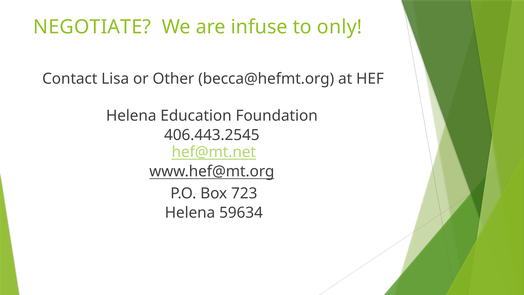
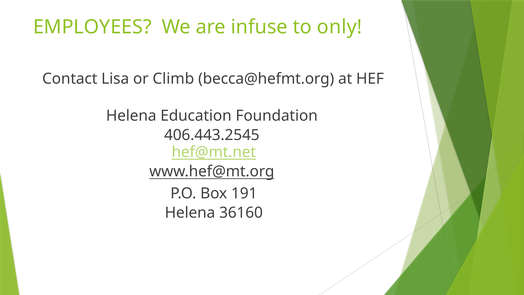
NEGOTIATE: NEGOTIATE -> EMPLOYEES
Other: Other -> Climb
723: 723 -> 191
59634: 59634 -> 36160
